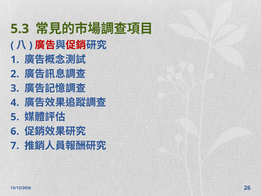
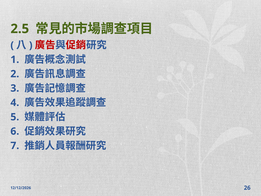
5.3: 5.3 -> 2.5
